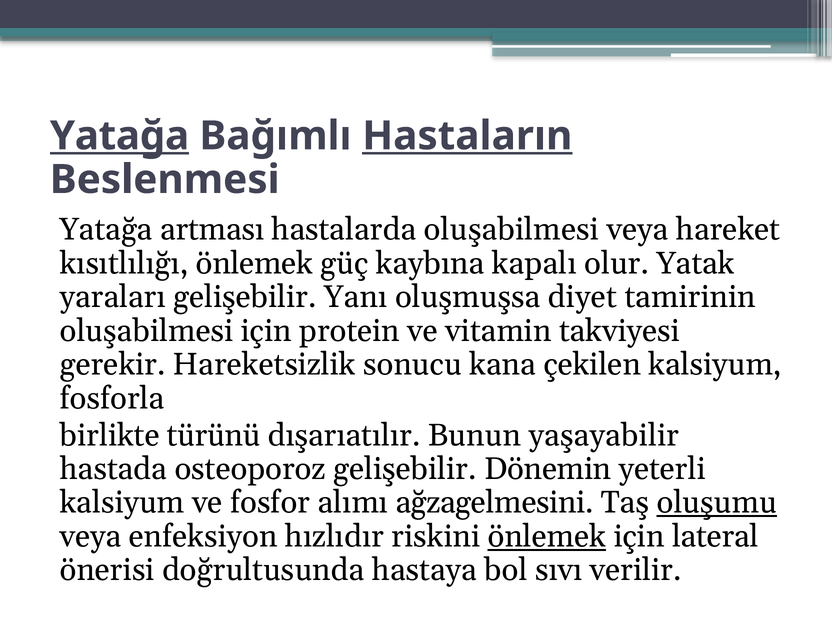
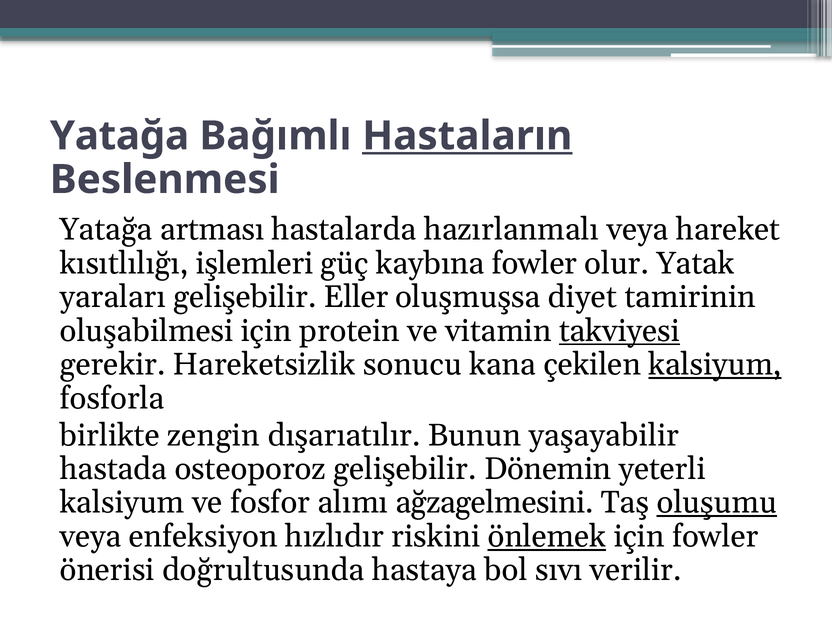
Yatağa at (120, 136) underline: present -> none
hastalarda oluşabilmesi: oluşabilmesi -> hazırlanmalı
kısıtlılığı önlemek: önlemek -> işlemleri
kaybına kapalı: kapalı -> fowler
Yanı: Yanı -> Eller
takviyesi underline: none -> present
kalsiyum at (715, 365) underline: none -> present
türünü: türünü -> zengin
için lateral: lateral -> fowler
